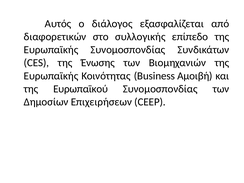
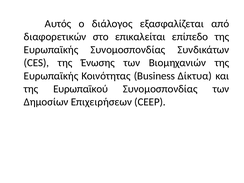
συλλογικής: συλλογικής -> επικαλείται
Αμοιβή: Αμοιβή -> Δίκτυα
